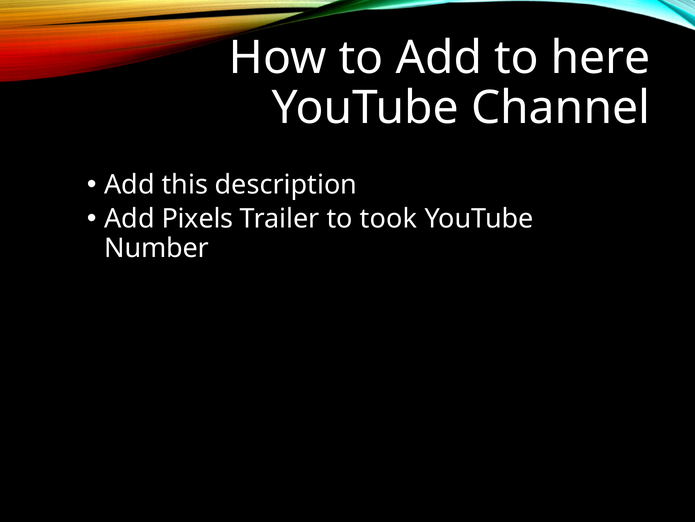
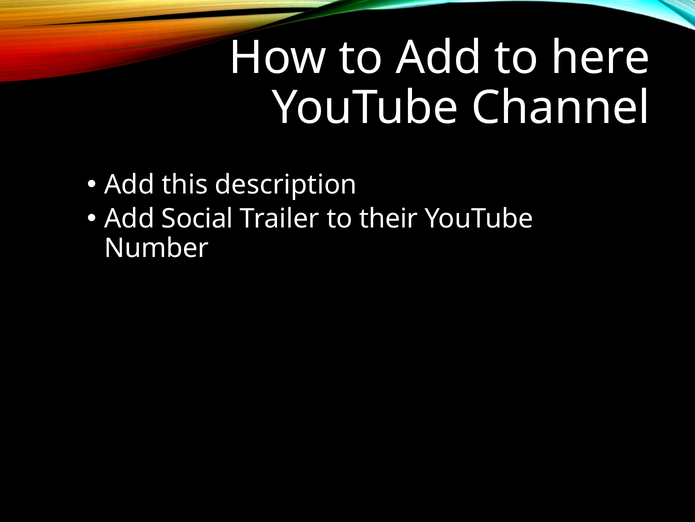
Pixels: Pixels -> Social
took: took -> their
